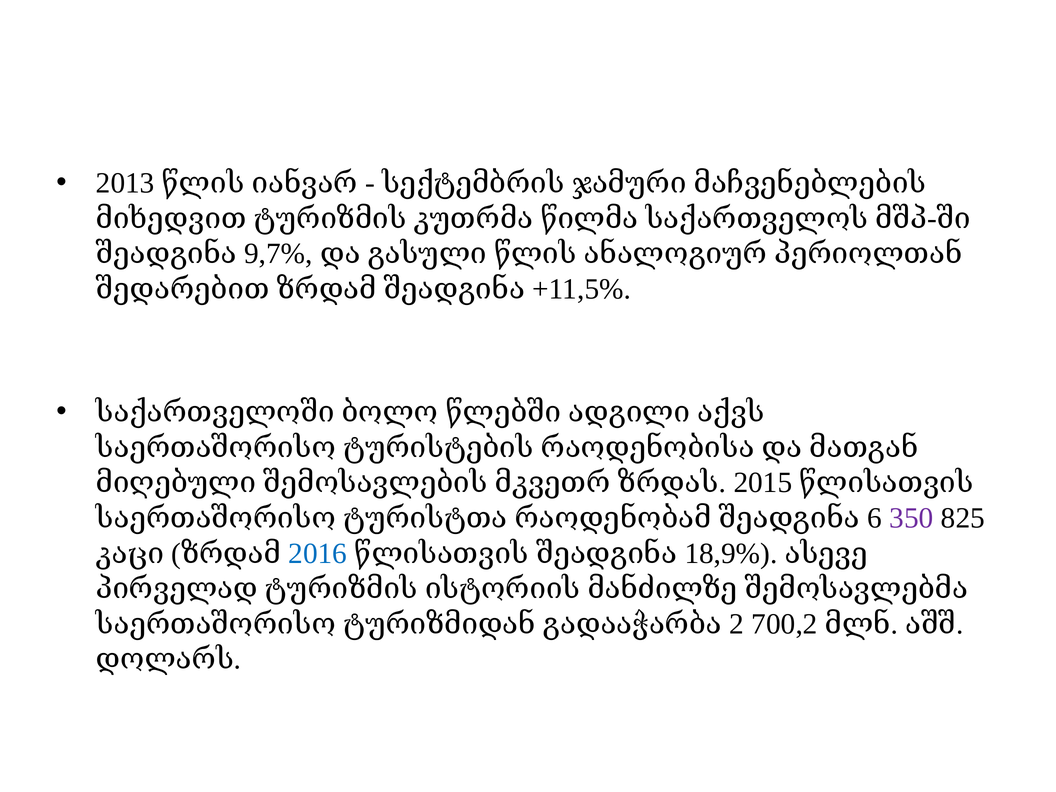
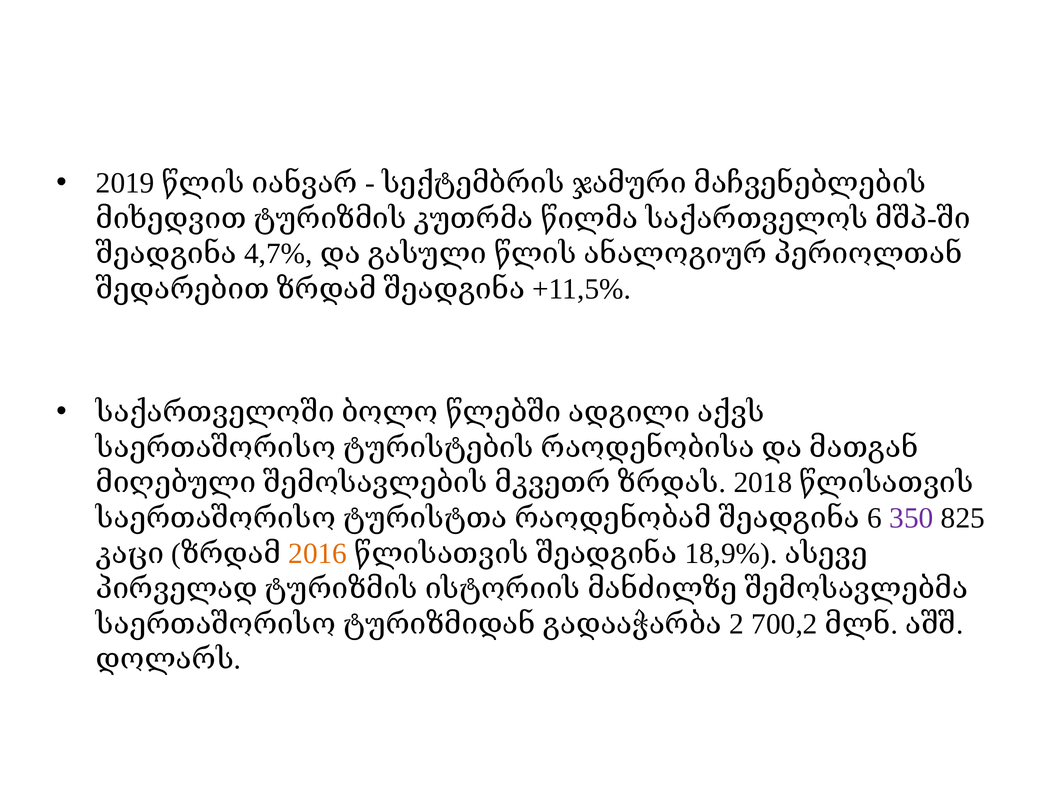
2013: 2013 -> 2019
9,7%: 9,7% -> 4,7%
2015: 2015 -> 2018
2016 colour: blue -> orange
